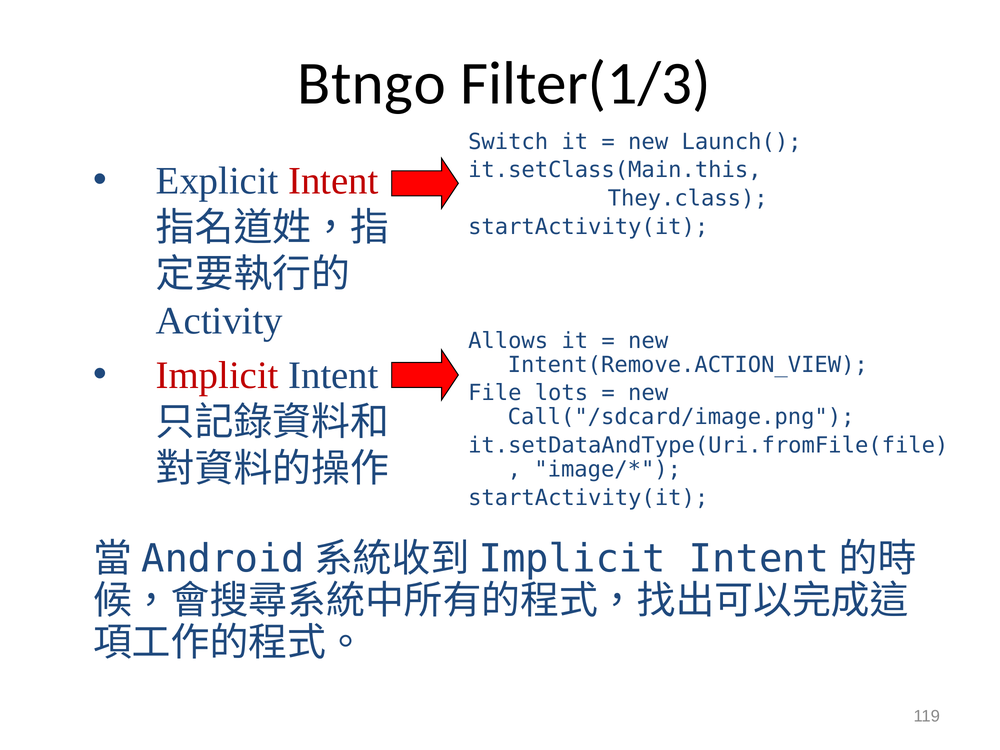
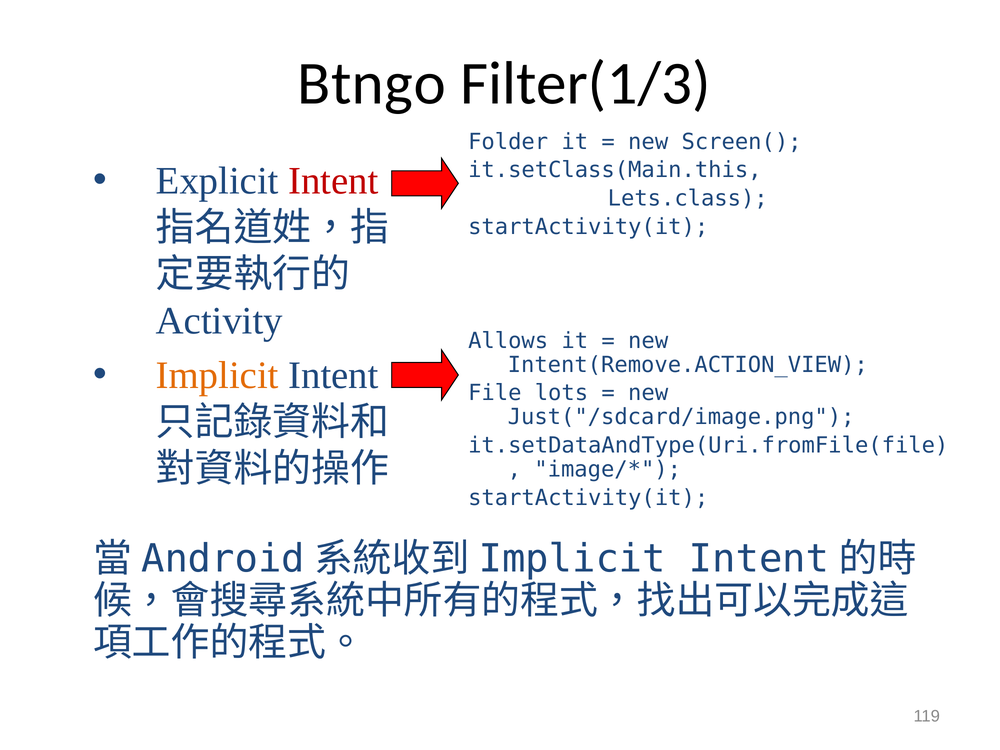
Switch: Switch -> Folder
Launch(: Launch( -> Screen(
They.class: They.class -> Lets.class
Implicit colour: red -> orange
Call("/sdcard/image.png: Call("/sdcard/image.png -> Just("/sdcard/image.png
